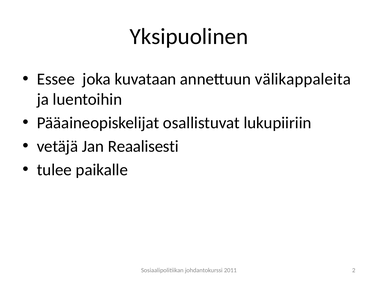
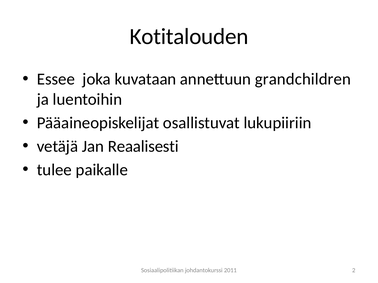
Yksipuolinen: Yksipuolinen -> Kotitalouden
välikappaleita: välikappaleita -> grandchildren
